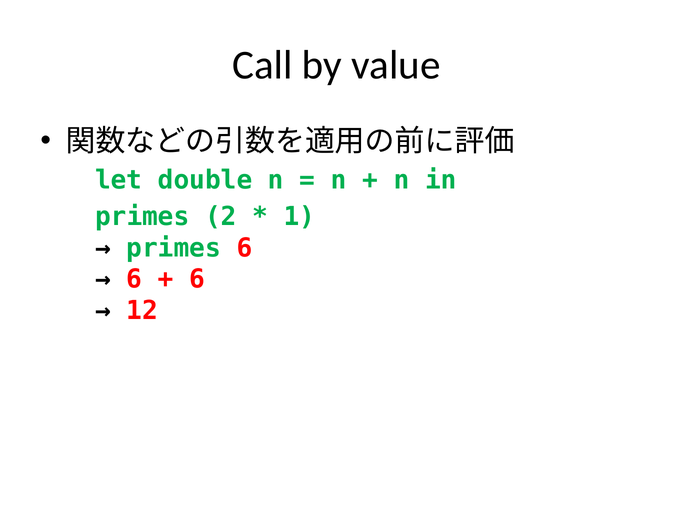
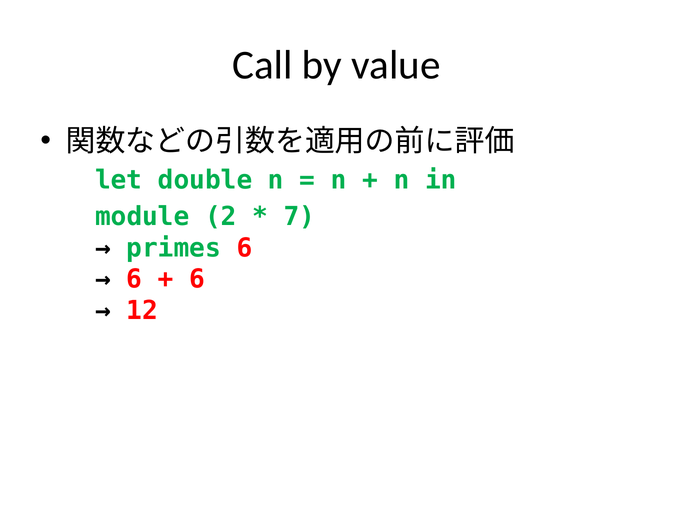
primes at (142, 216): primes -> module
1: 1 -> 7
